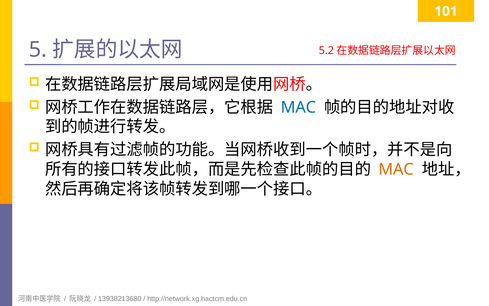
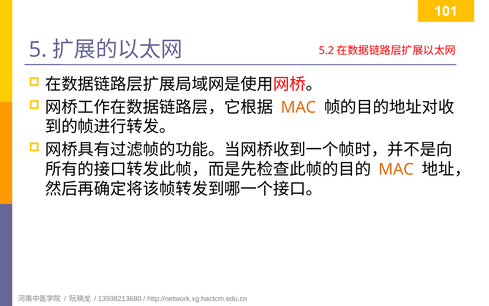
MAC at (298, 107) colour: blue -> orange
